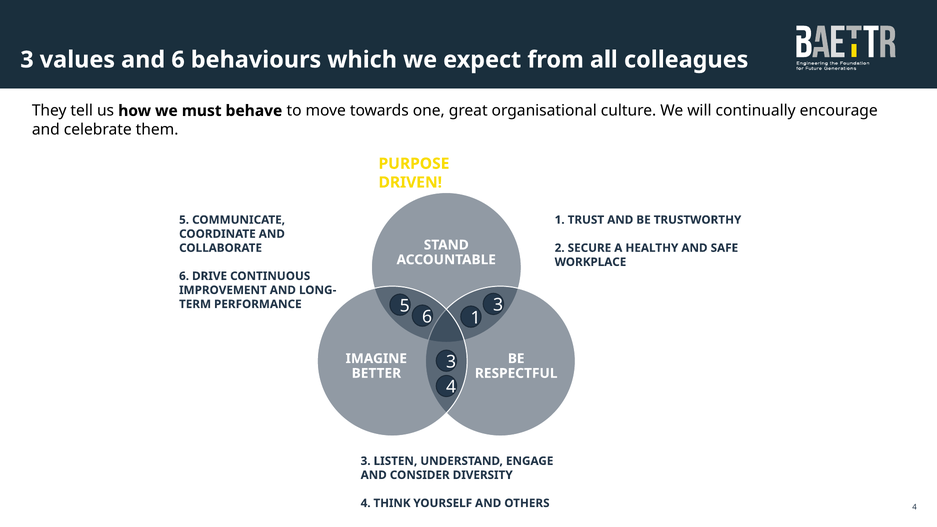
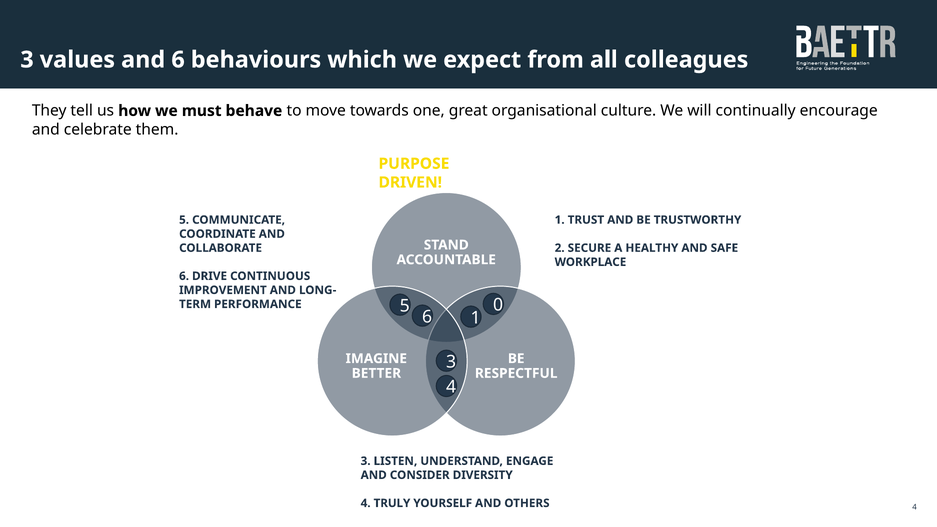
5 3: 3 -> 0
THINK: THINK -> TRULY
